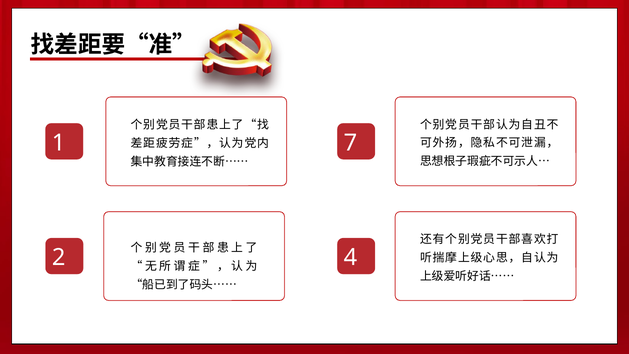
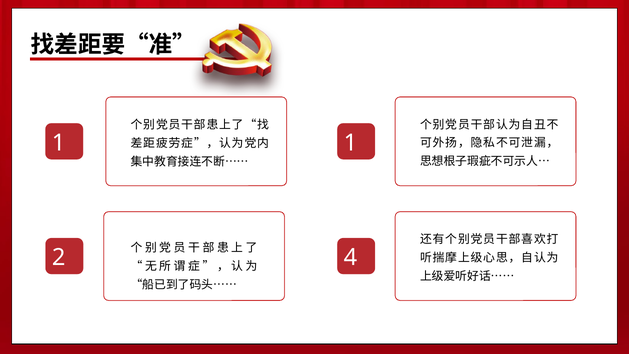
1 7: 7 -> 1
